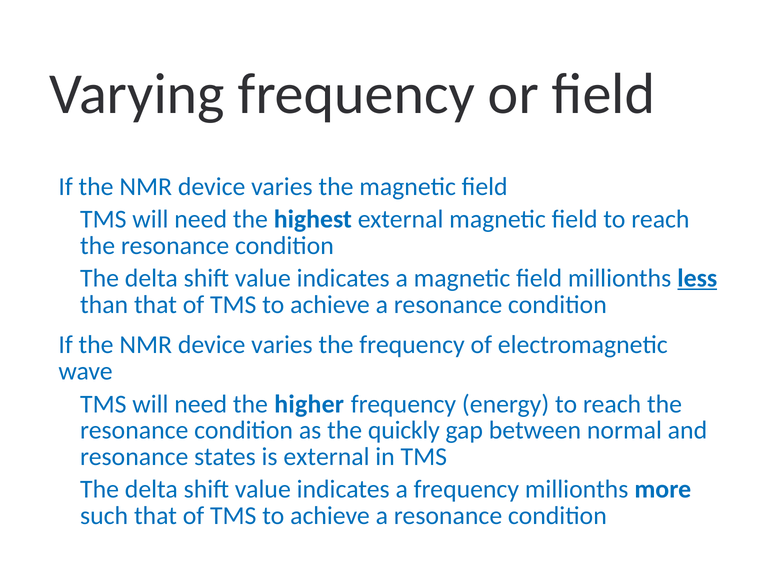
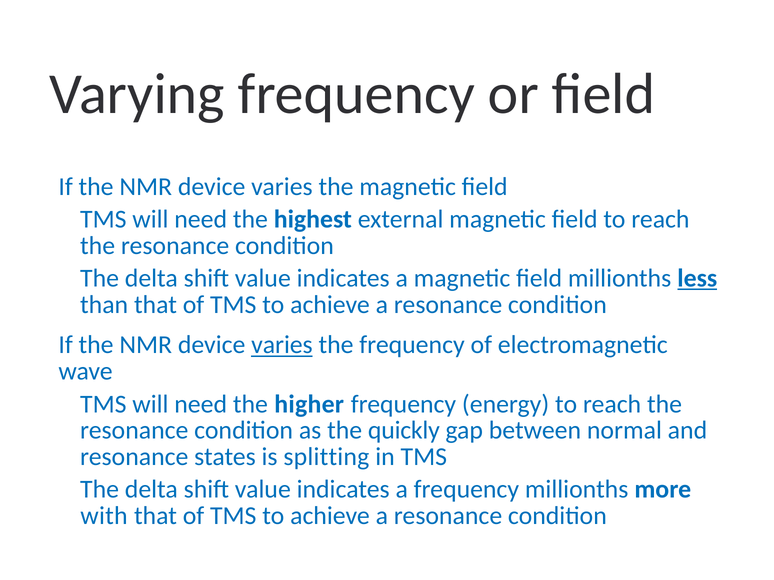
varies at (282, 345) underline: none -> present
is external: external -> splitting
such: such -> with
